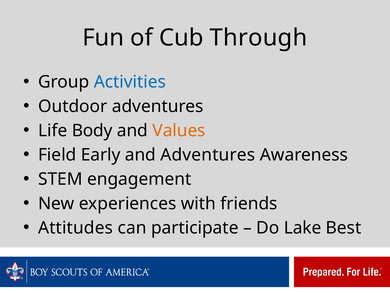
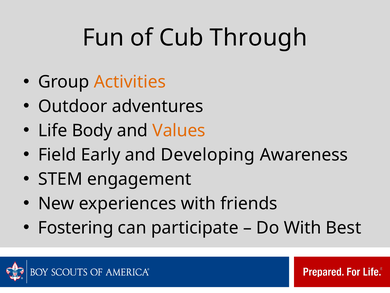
Activities colour: blue -> orange
and Adventures: Adventures -> Developing
Attitudes: Attitudes -> Fostering
Do Lake: Lake -> With
